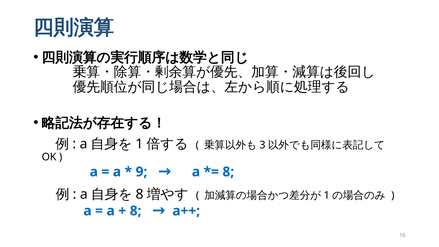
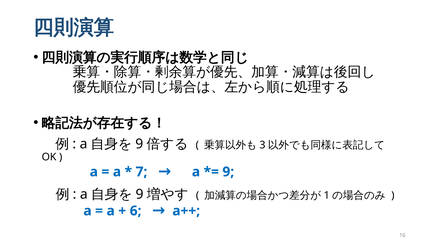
1 at (139, 144): 1 -> 9
9: 9 -> 7
8 at (228, 172): 8 -> 9
8 at (140, 194): 8 -> 9
8 at (136, 211): 8 -> 6
